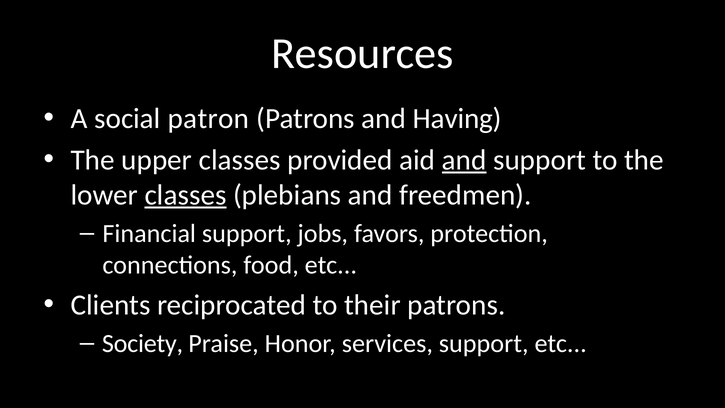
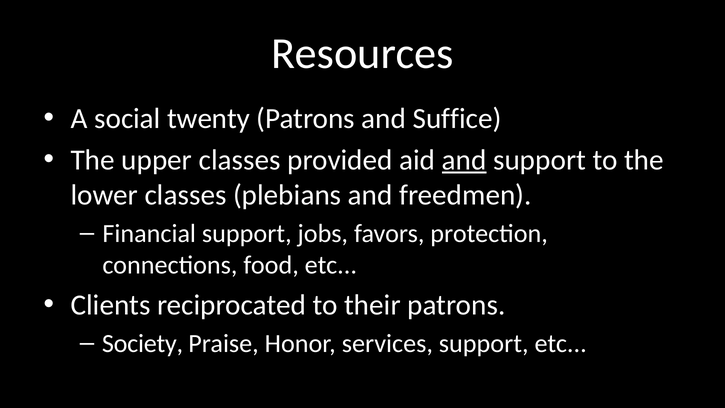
patron: patron -> twenty
Having: Having -> Suffice
classes at (186, 195) underline: present -> none
